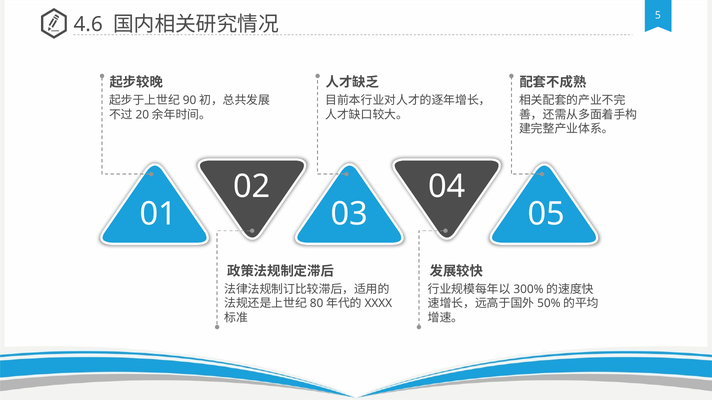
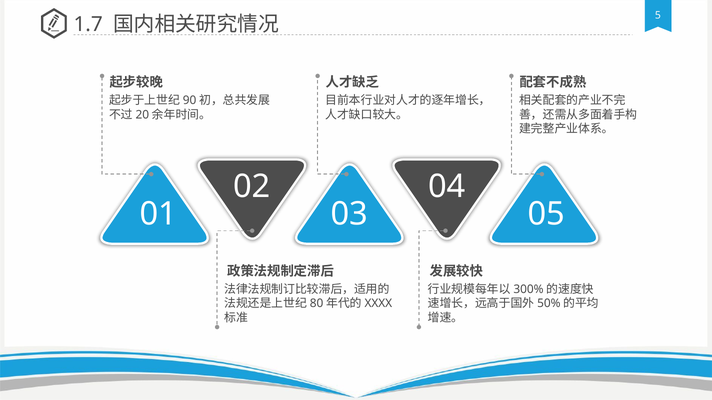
4.6: 4.6 -> 1.7
